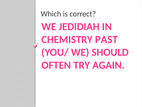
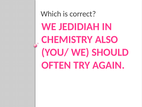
PAST: PAST -> ALSO
